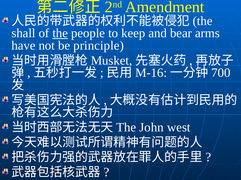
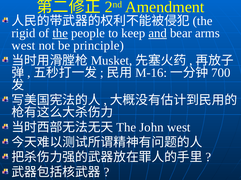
shall: shall -> rigid
and underline: none -> present
have at (23, 46): have -> west
